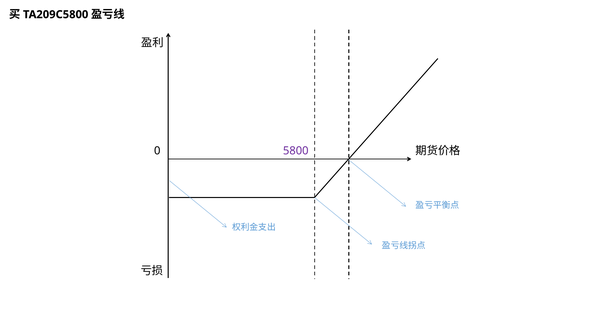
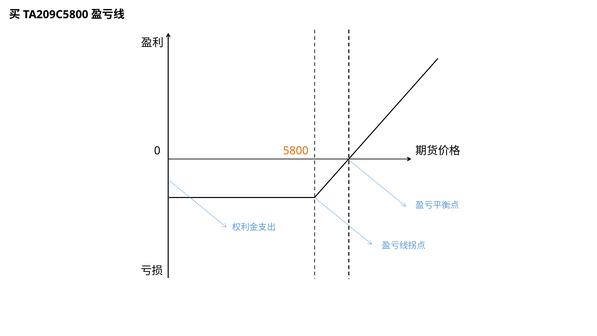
5800 colour: purple -> orange
